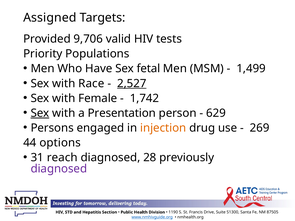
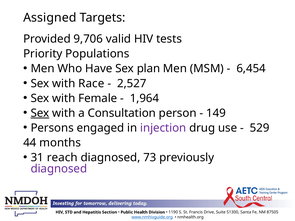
fetal: fetal -> plan
1,499: 1,499 -> 6,454
2,527 underline: present -> none
1,742: 1,742 -> 1,964
Presentation: Presentation -> Consultation
629: 629 -> 149
injection colour: orange -> purple
269: 269 -> 529
options: options -> months
28: 28 -> 73
